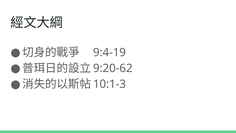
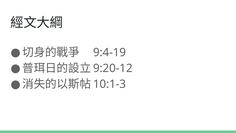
9:20-62: 9:20-62 -> 9:20-12
